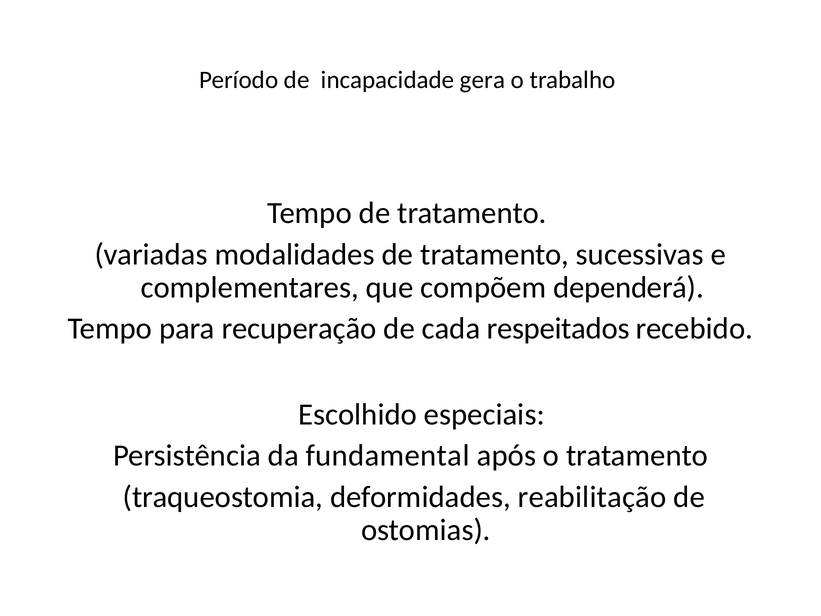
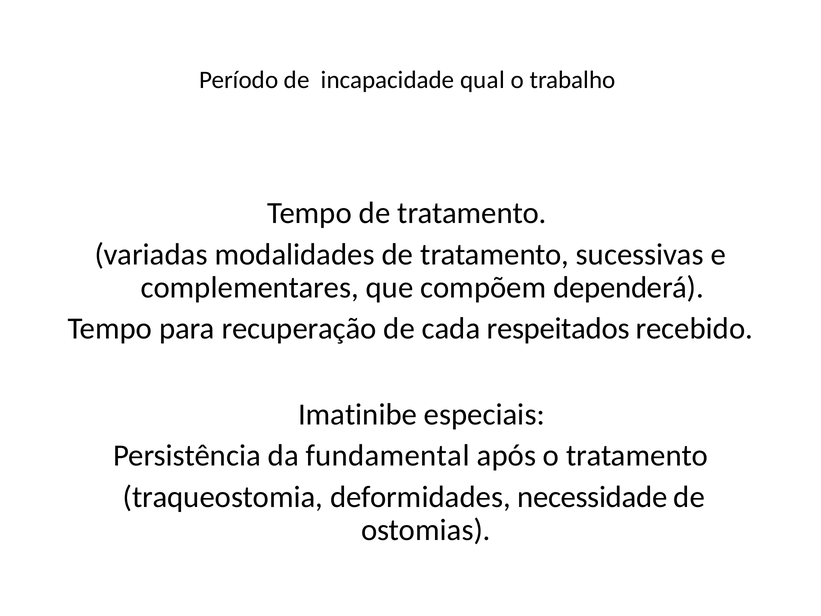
gera: gera -> qual
Escolhido: Escolhido -> Imatinibe
reabilitação: reabilitação -> necessidade
